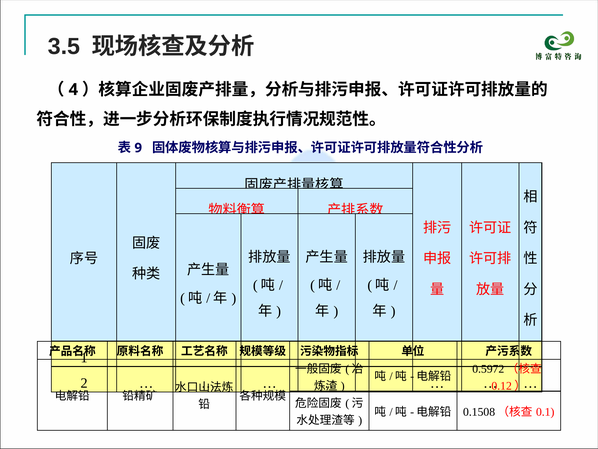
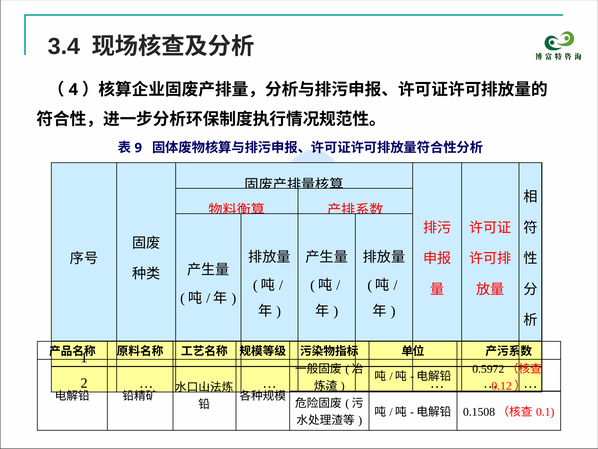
3.5: 3.5 -> 3.4
